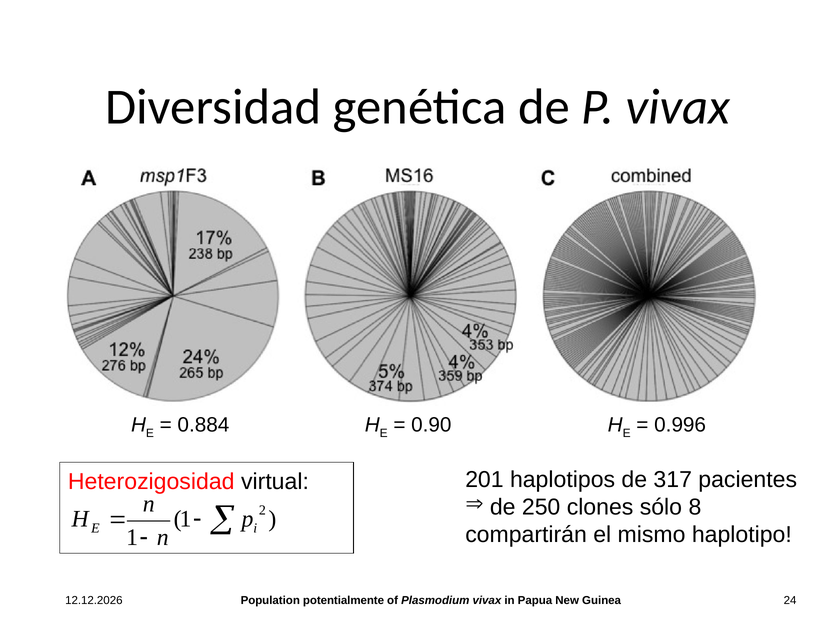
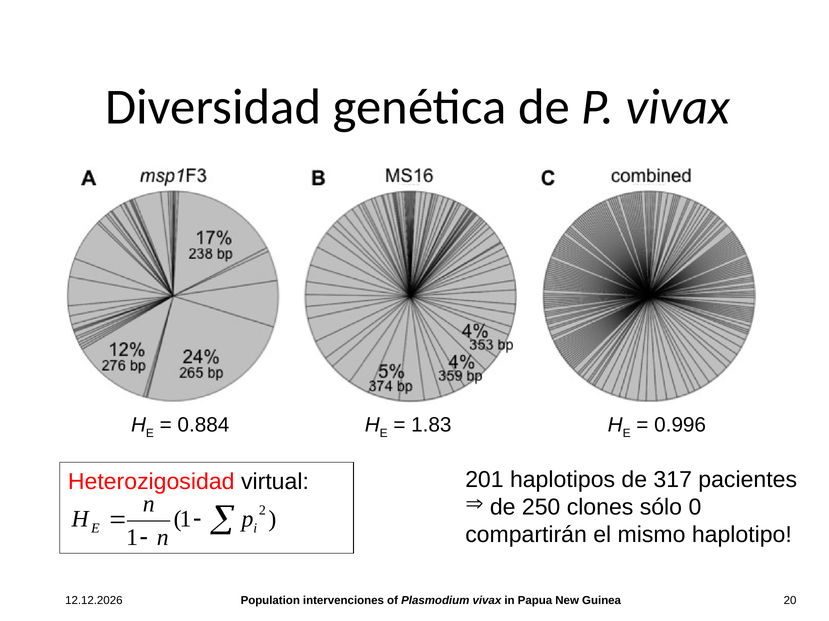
0.90: 0.90 -> 1.83
8: 8 -> 0
potentialmente: potentialmente -> intervenciones
24: 24 -> 20
